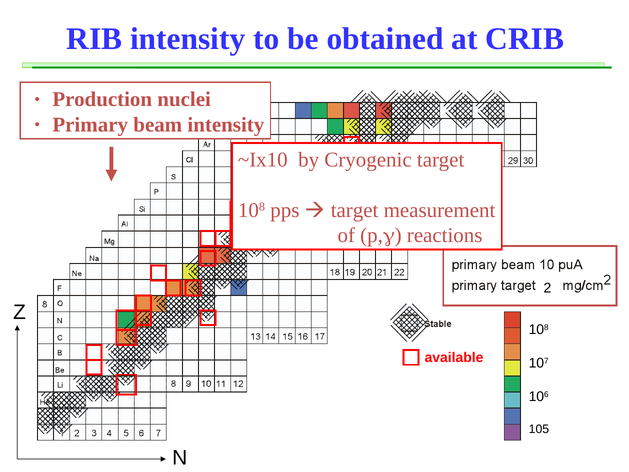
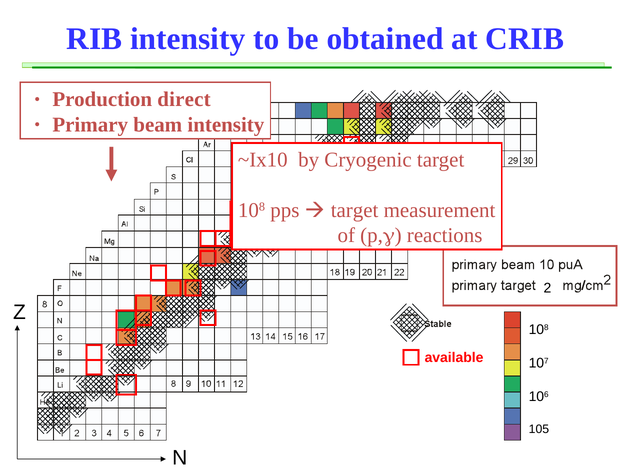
nuclei: nuclei -> direct
